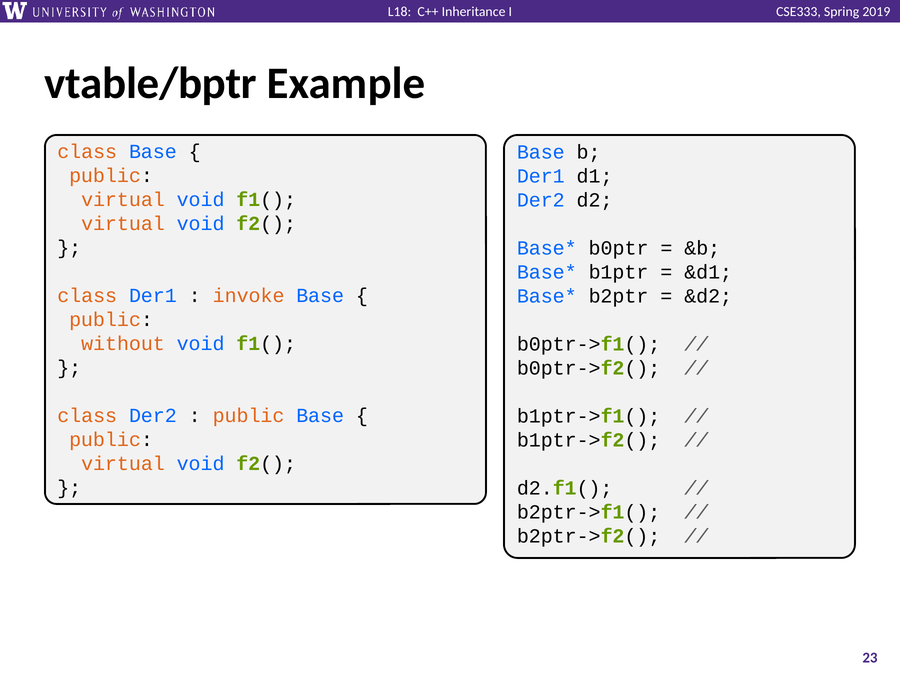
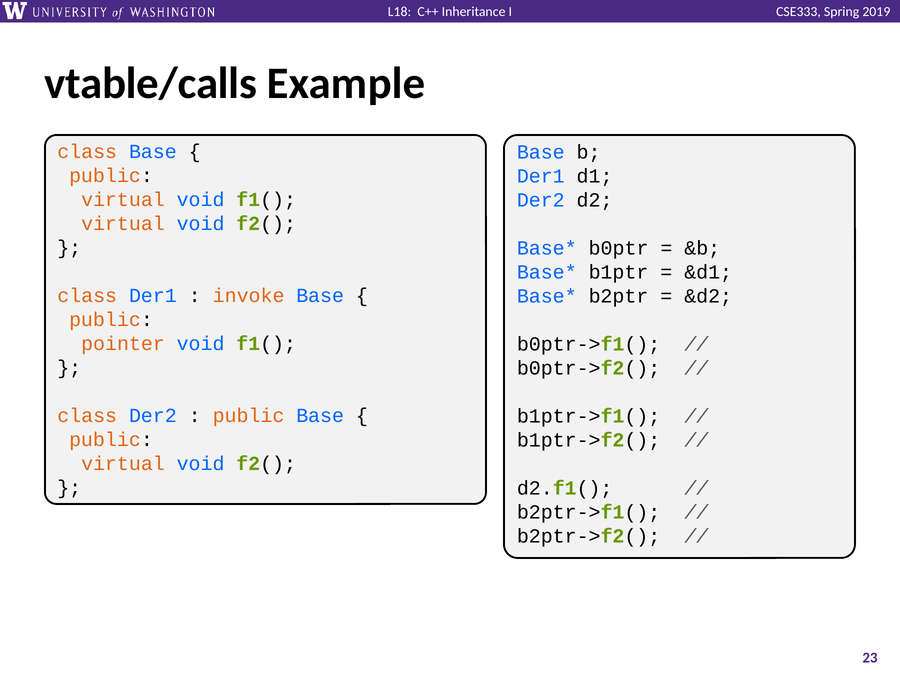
vtable/bptr: vtable/bptr -> vtable/calls
without: without -> pointer
